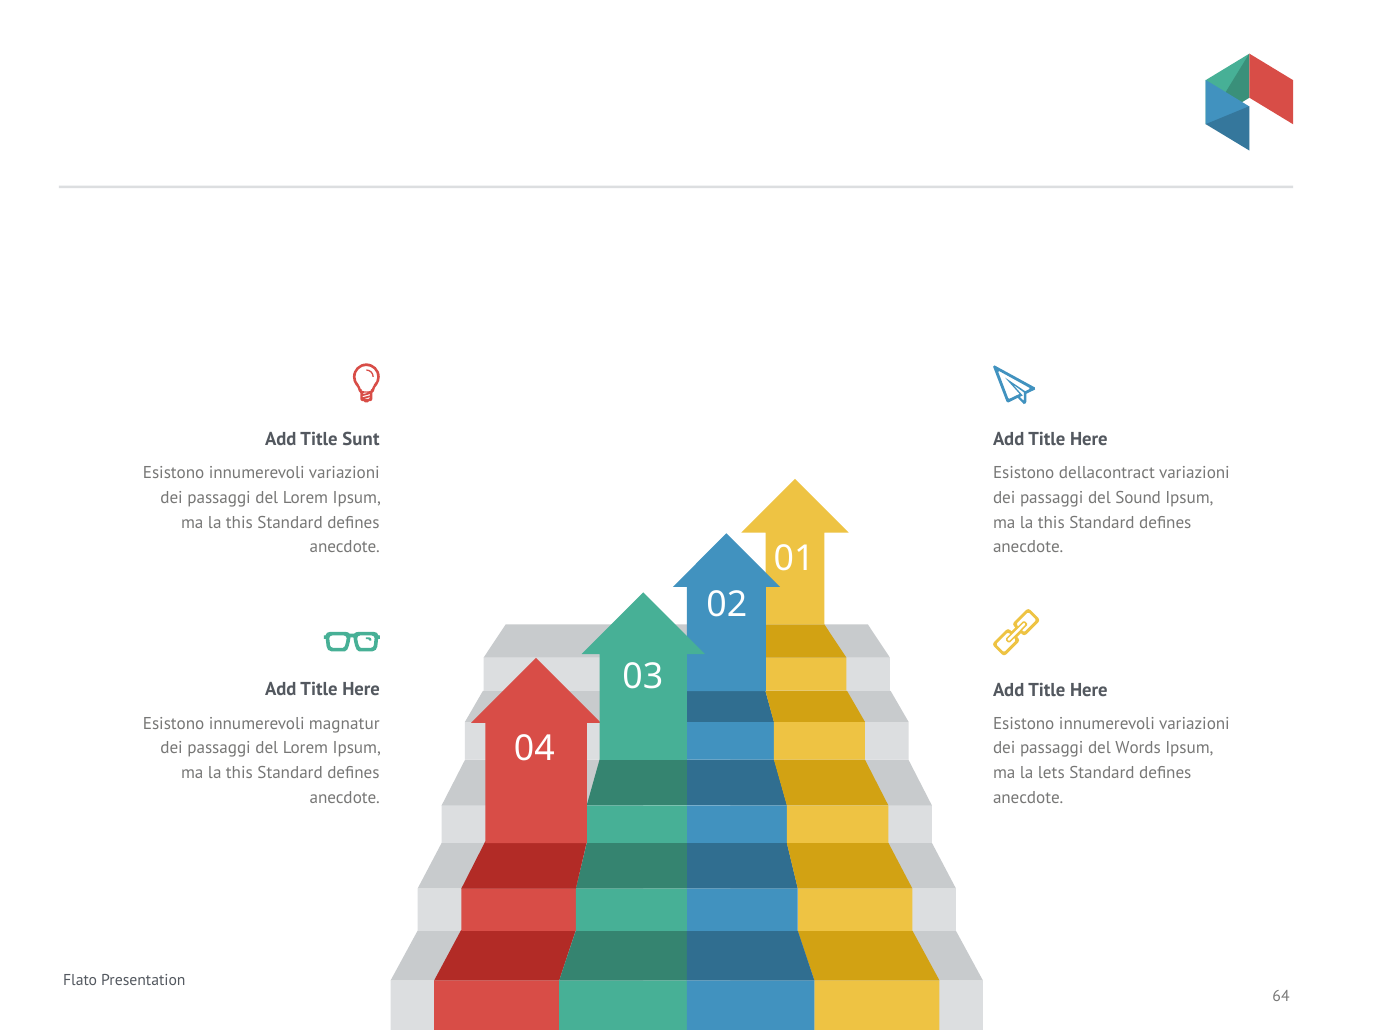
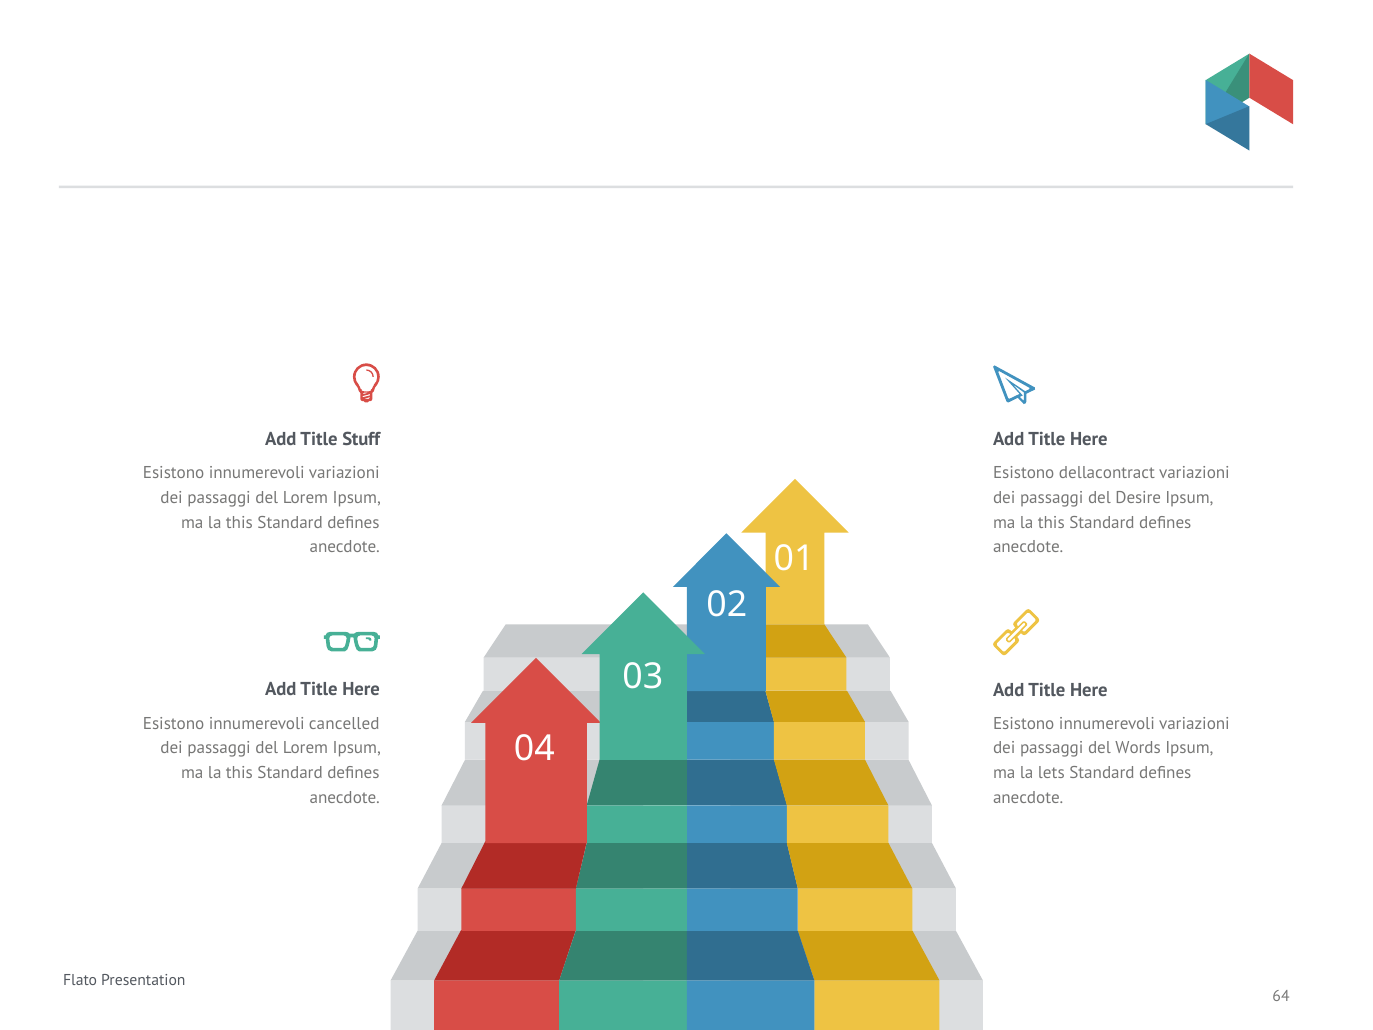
Sunt: Sunt -> Stuff
Sound: Sound -> Desire
magnatur: magnatur -> cancelled
